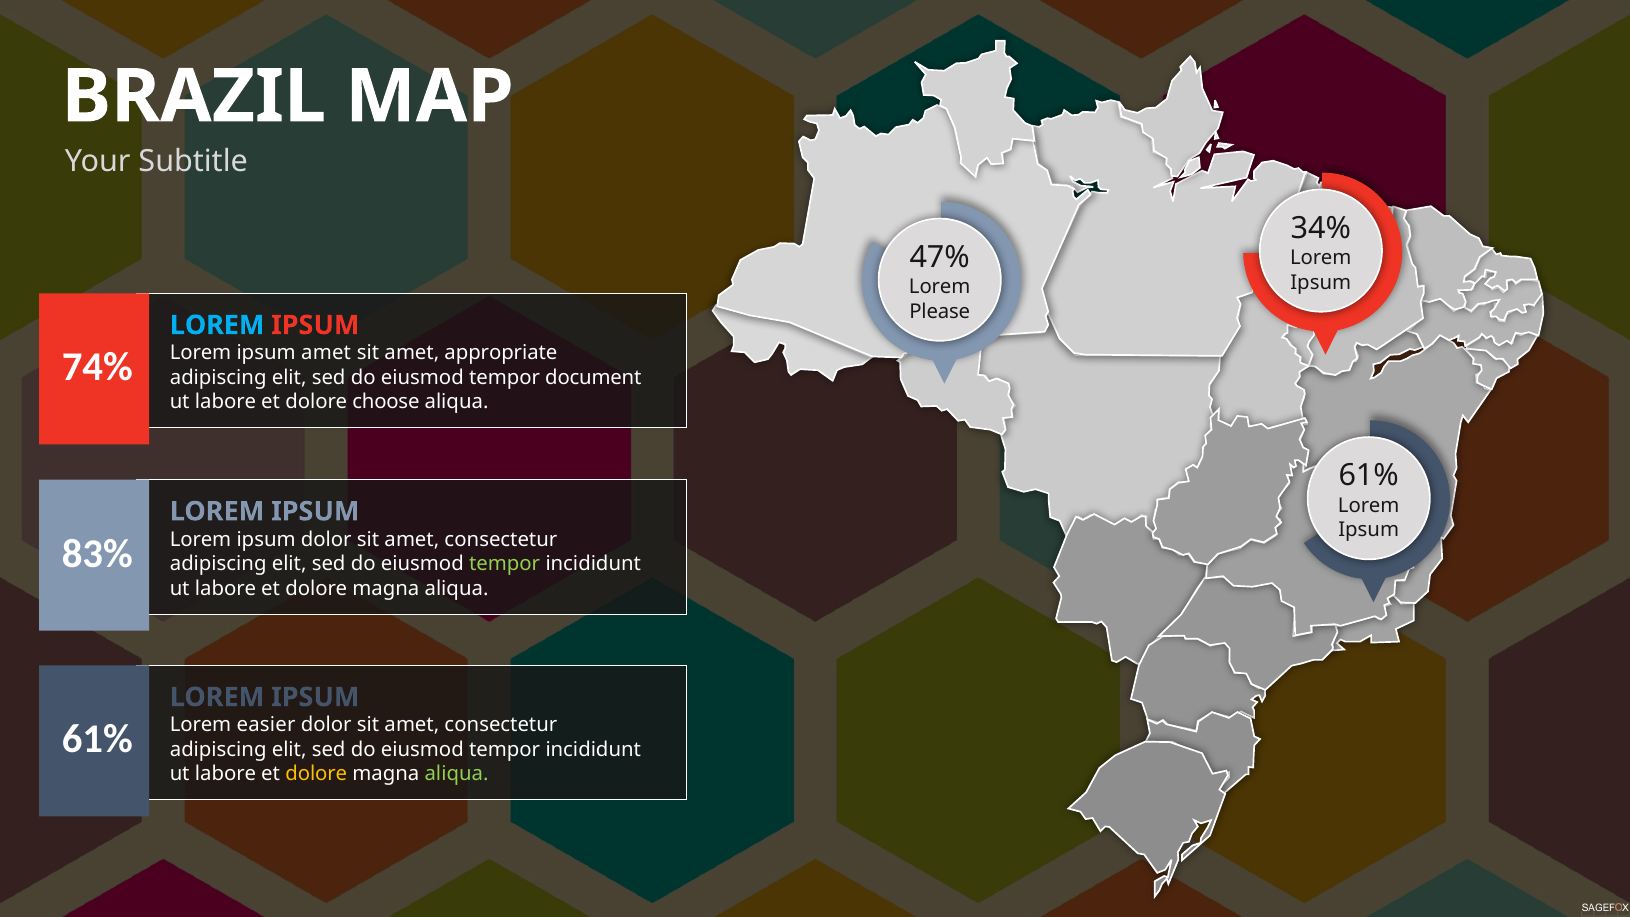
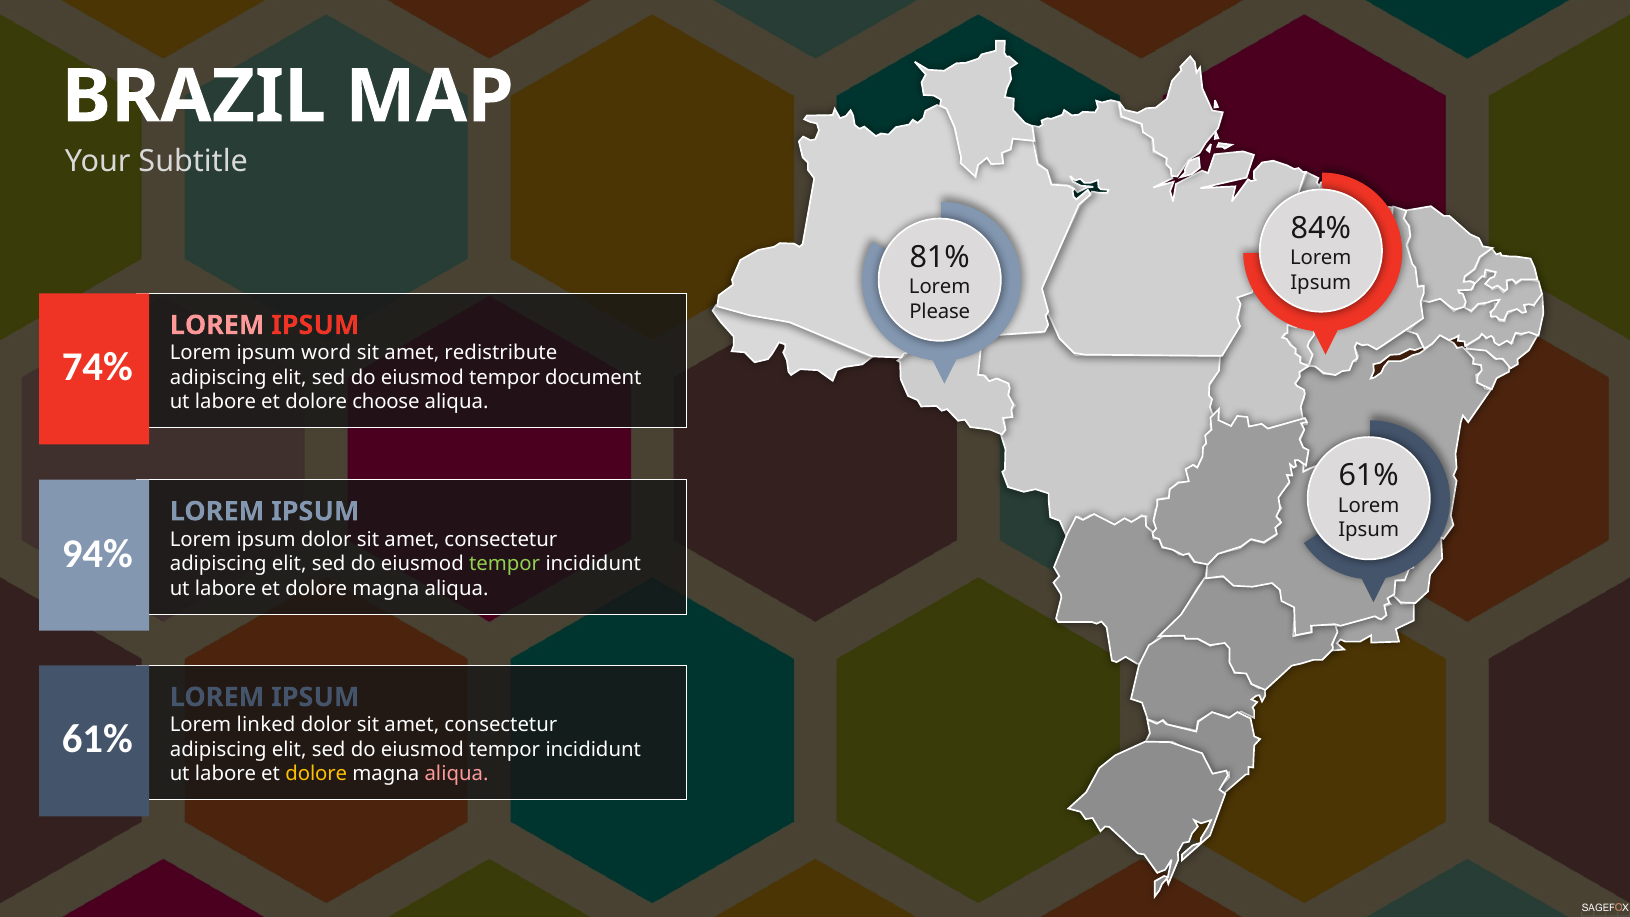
34%: 34% -> 84%
47%: 47% -> 81%
LOREM at (217, 325) colour: light blue -> pink
ipsum amet: amet -> word
appropriate: appropriate -> redistribute
83%: 83% -> 94%
easier: easier -> linked
aliqua at (457, 774) colour: light green -> pink
